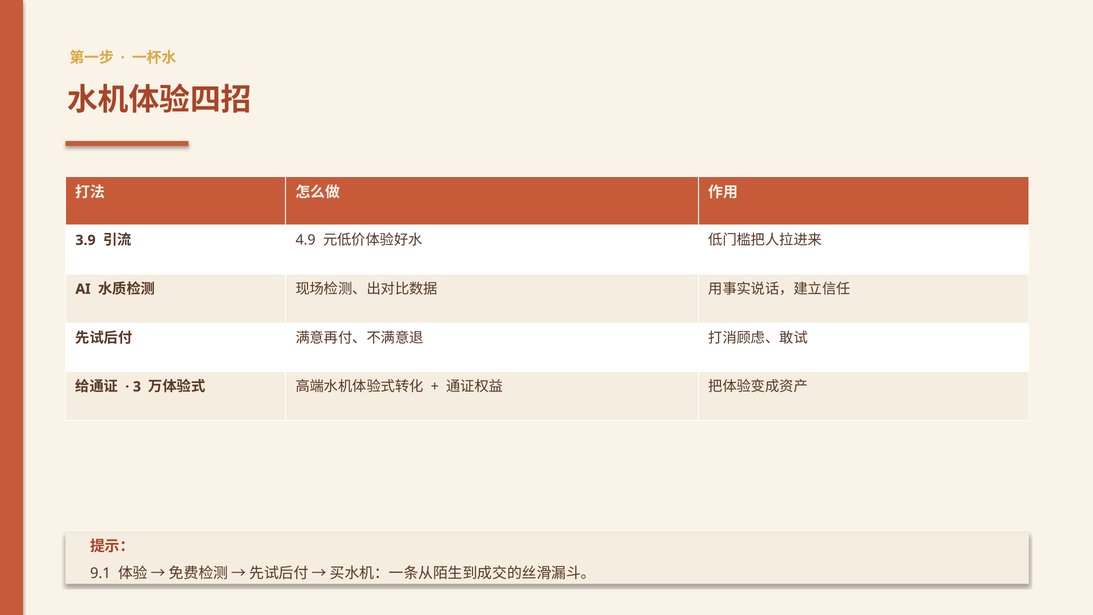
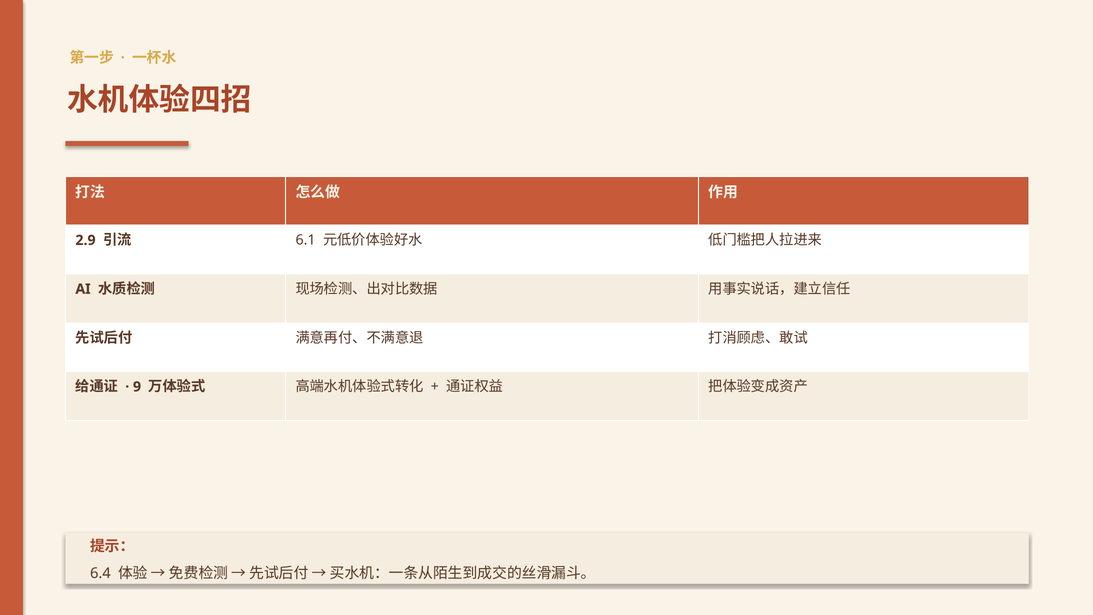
3.9: 3.9 -> 2.9
4.9: 4.9 -> 6.1
3: 3 -> 9
9.1: 9.1 -> 6.4
